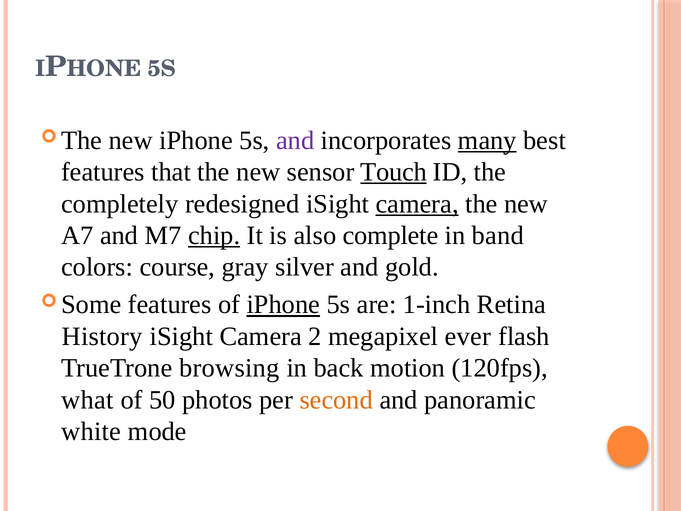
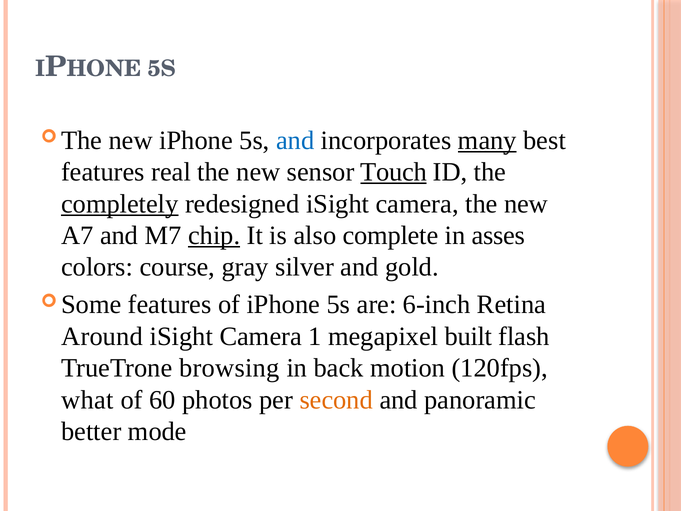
and at (295, 140) colour: purple -> blue
that: that -> real
completely underline: none -> present
camera at (417, 204) underline: present -> none
band: band -> asses
iPhone at (283, 304) underline: present -> none
1-inch: 1-inch -> 6-inch
History: History -> Around
2: 2 -> 1
ever: ever -> built
50: 50 -> 60
white: white -> better
